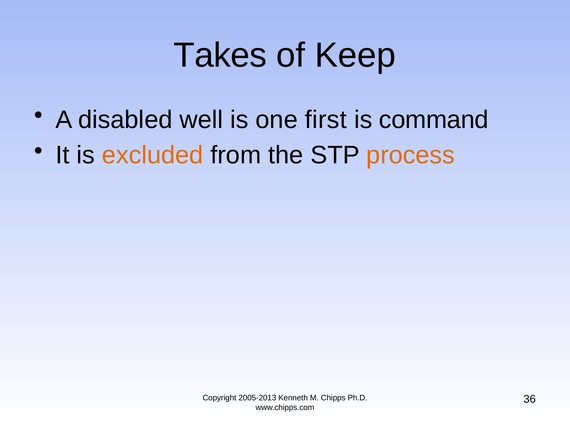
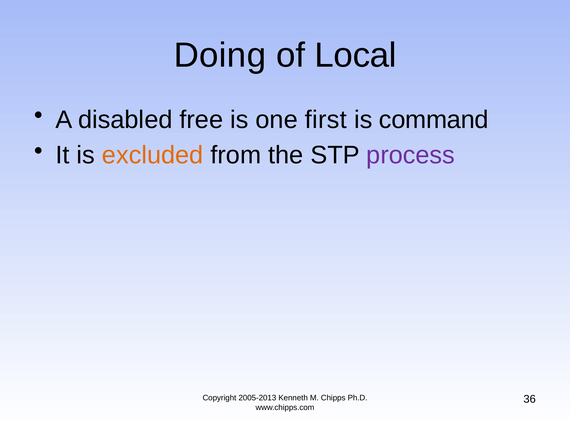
Takes: Takes -> Doing
Keep: Keep -> Local
well: well -> free
process colour: orange -> purple
